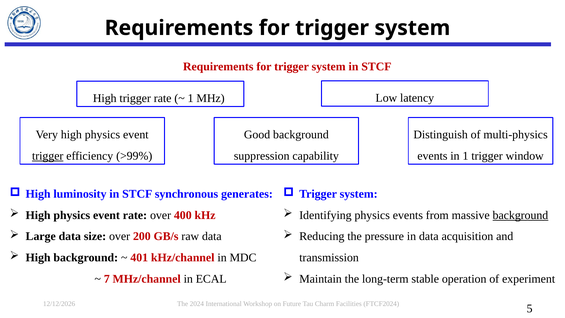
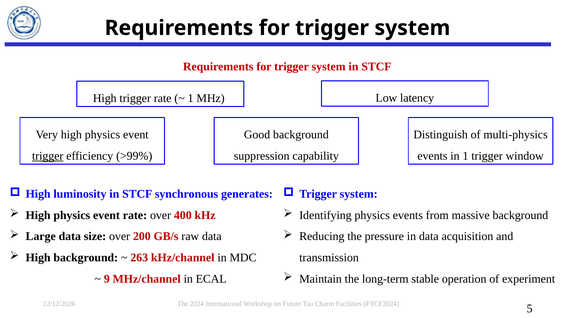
background at (520, 215) underline: present -> none
401: 401 -> 263
7: 7 -> 9
